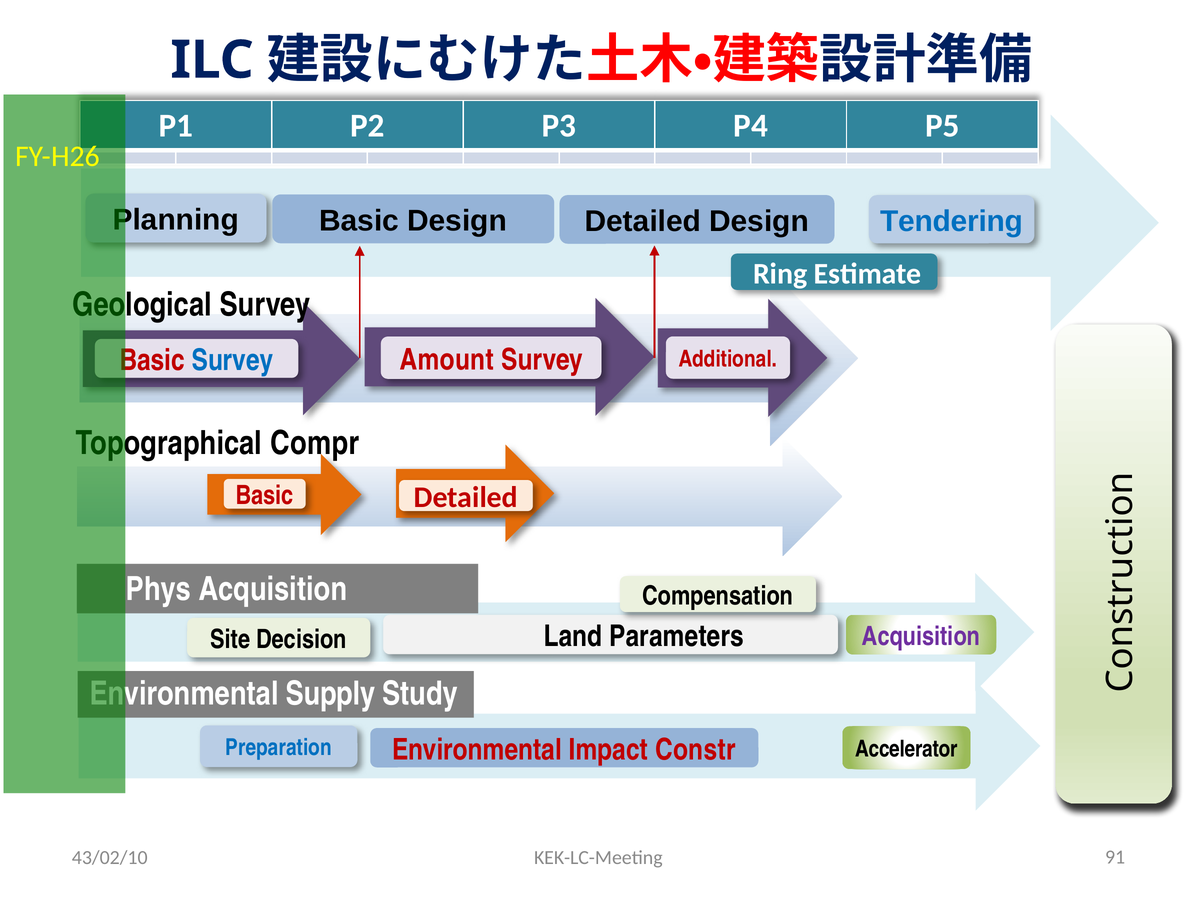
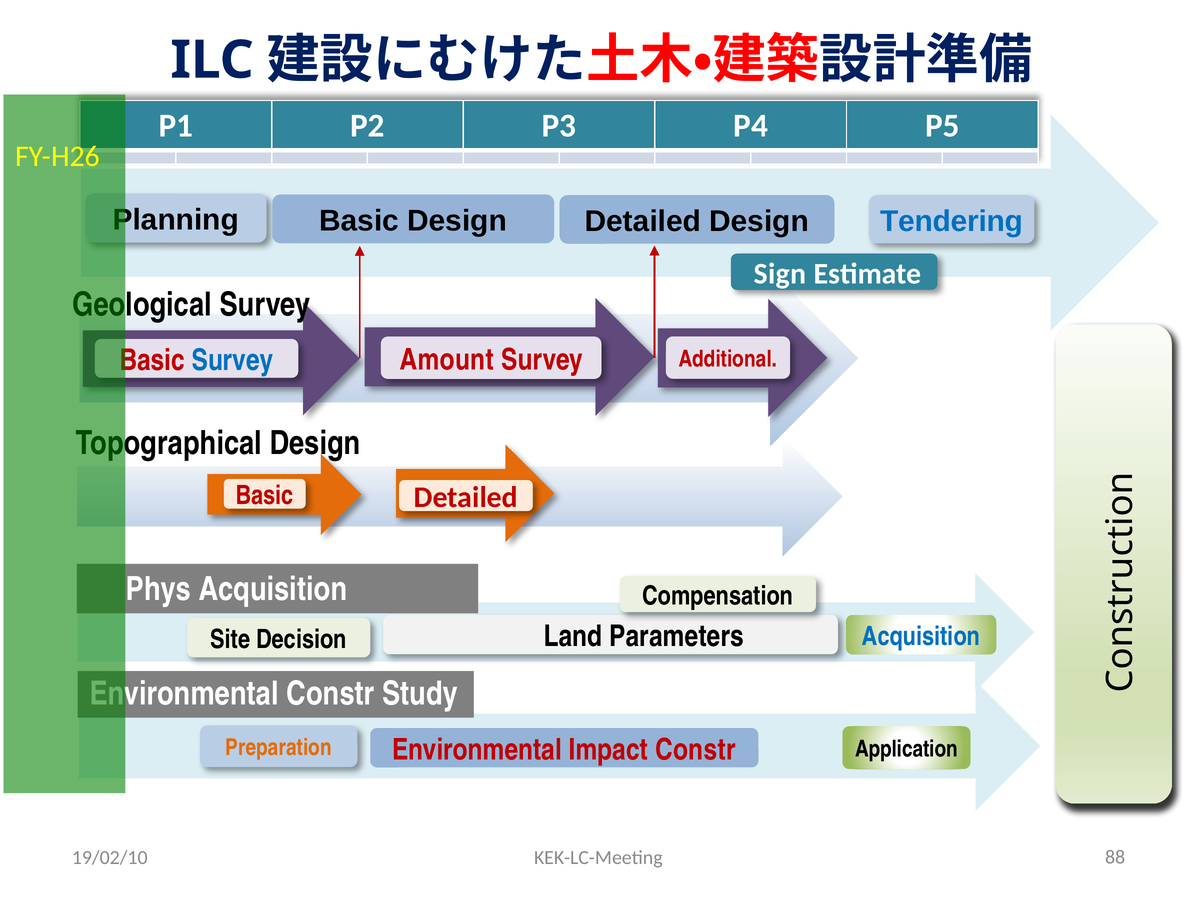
Ring: Ring -> Sign
Compr at (315, 443): Compr -> Design
Acquisition at (921, 636) colour: purple -> blue
Supply at (331, 693): Supply -> Constr
Preparation colour: blue -> orange
Accelerator: Accelerator -> Application
43/02/10: 43/02/10 -> 19/02/10
91: 91 -> 88
